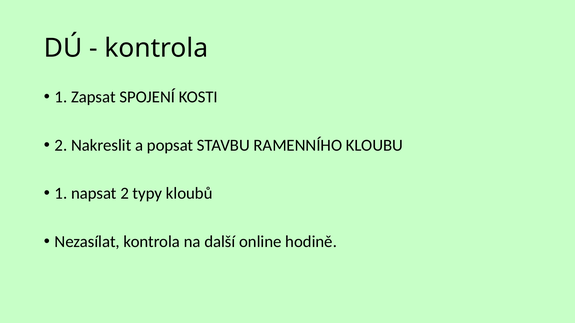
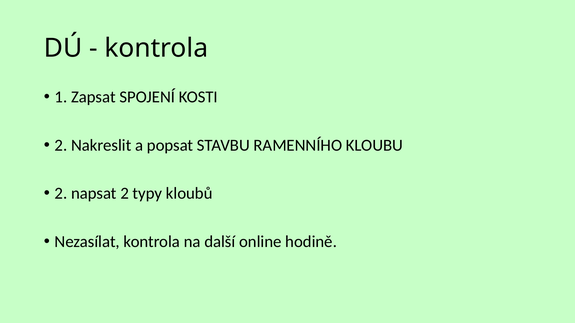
1 at (61, 194): 1 -> 2
